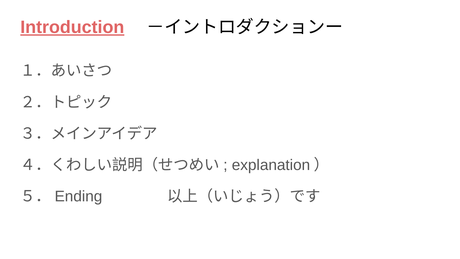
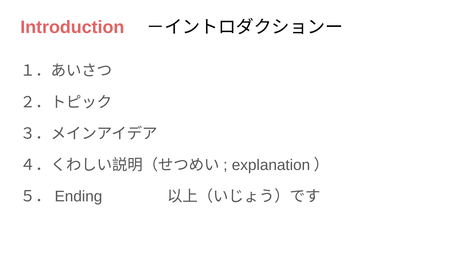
Introduction underline: present -> none
